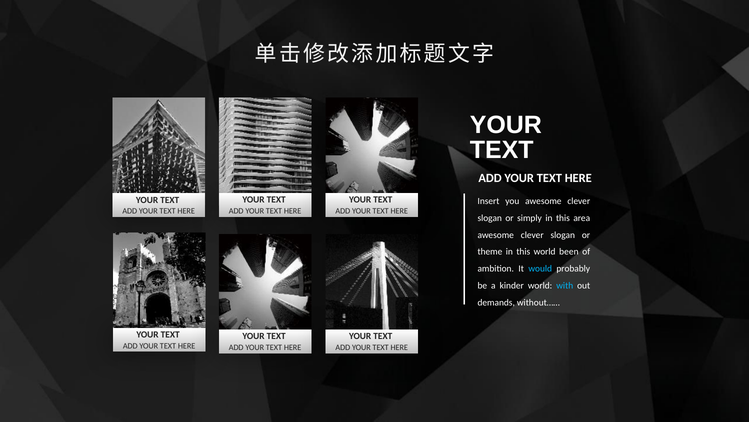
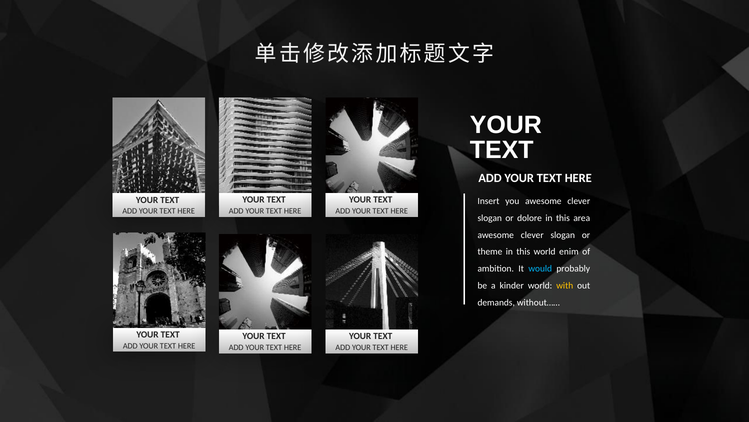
simply: simply -> dolore
been: been -> enim
with colour: light blue -> yellow
